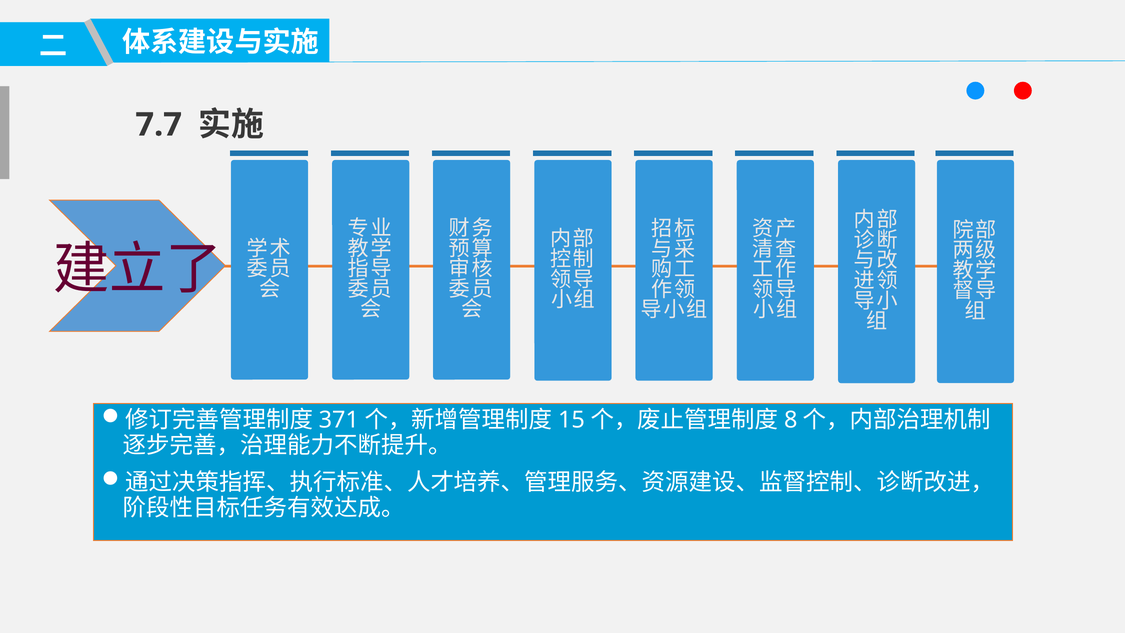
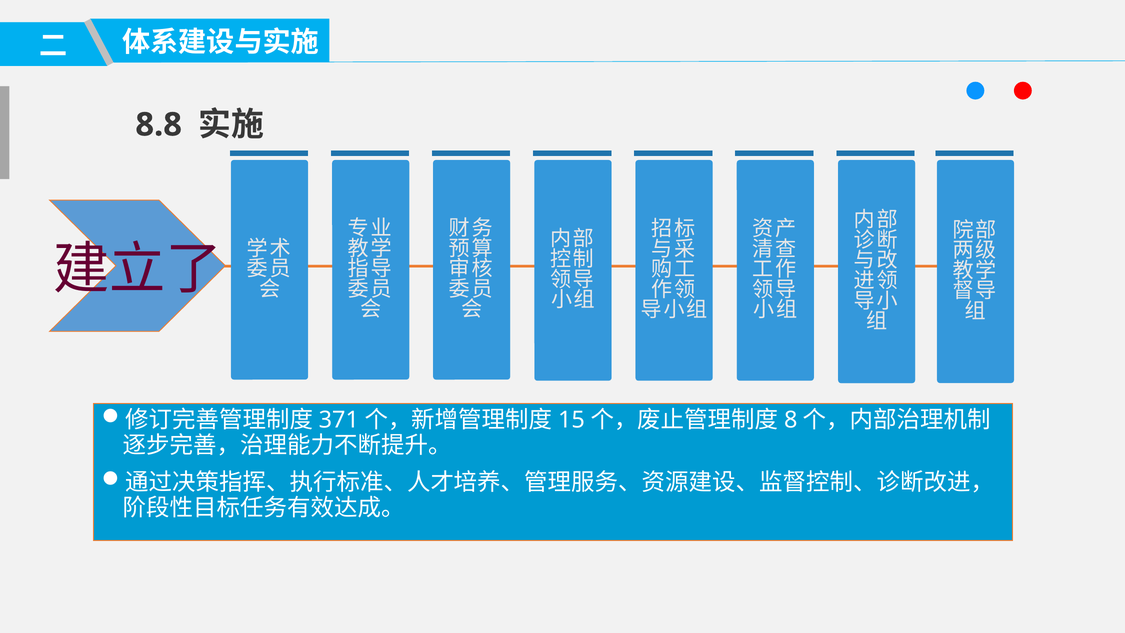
7.7: 7.7 -> 8.8
